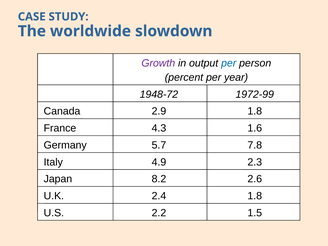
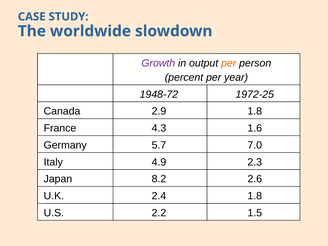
per at (229, 63) colour: blue -> orange
1972-99: 1972-99 -> 1972-25
7.8: 7.8 -> 7.0
